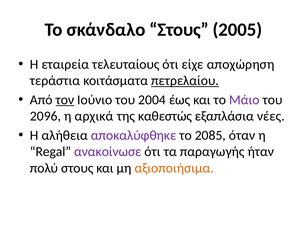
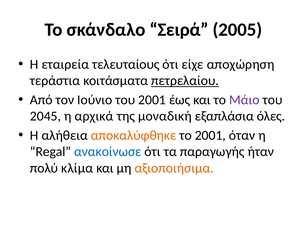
σκάνδαλο Στους: Στους -> Σειρά
τον underline: present -> none
του 2004: 2004 -> 2001
2096: 2096 -> 2045
καθεστώς: καθεστώς -> μοναδική
νέες: νέες -> όλες
αποκαλύφθηκε colour: purple -> orange
το 2085: 2085 -> 2001
ανακοίνωσε colour: purple -> blue
πολύ στους: στους -> κλίμα
